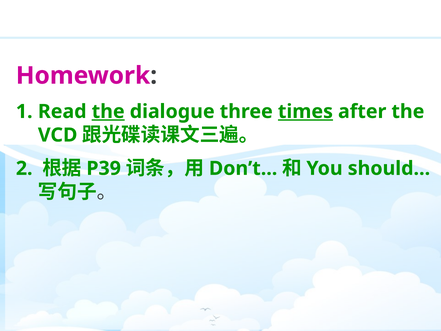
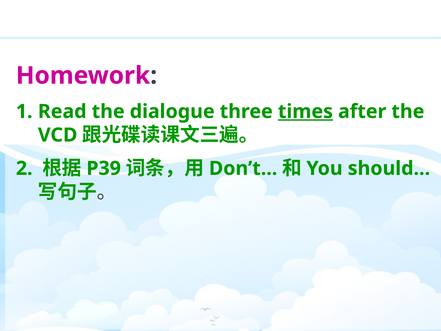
the at (108, 111) underline: present -> none
